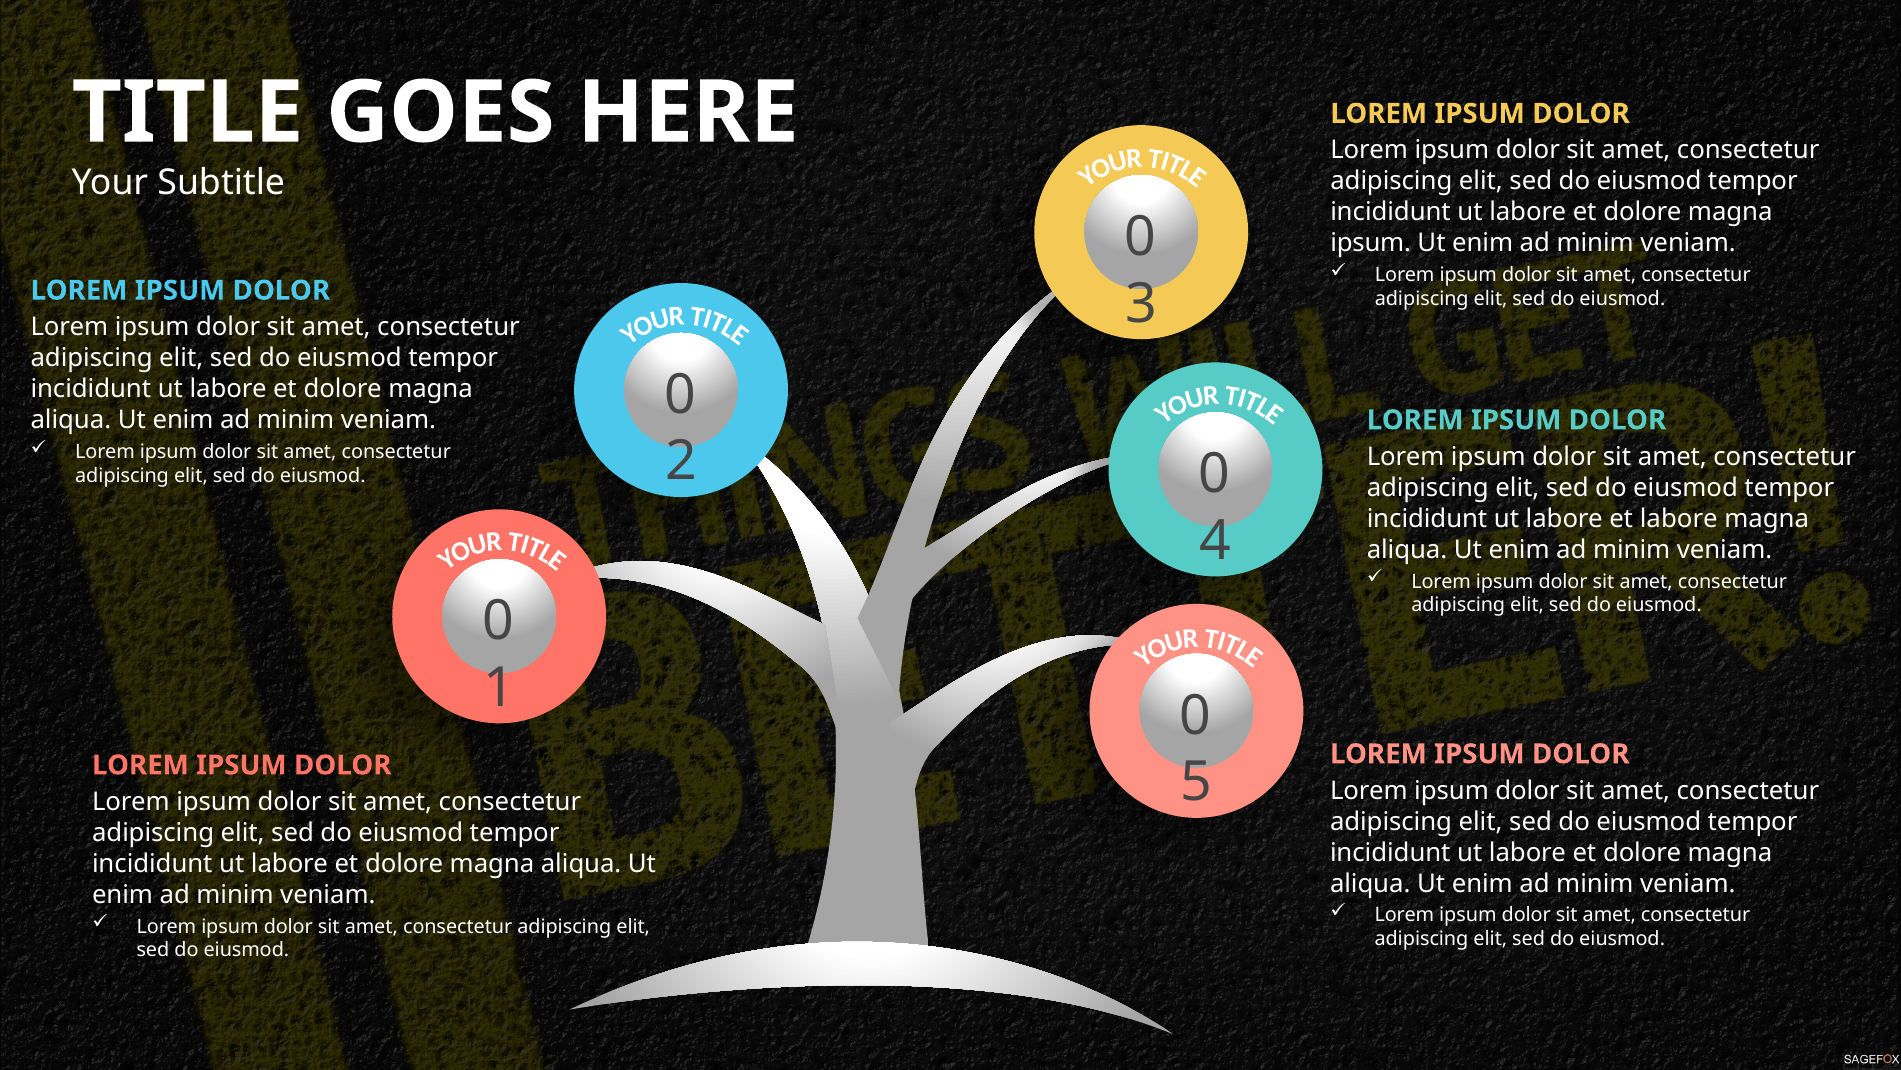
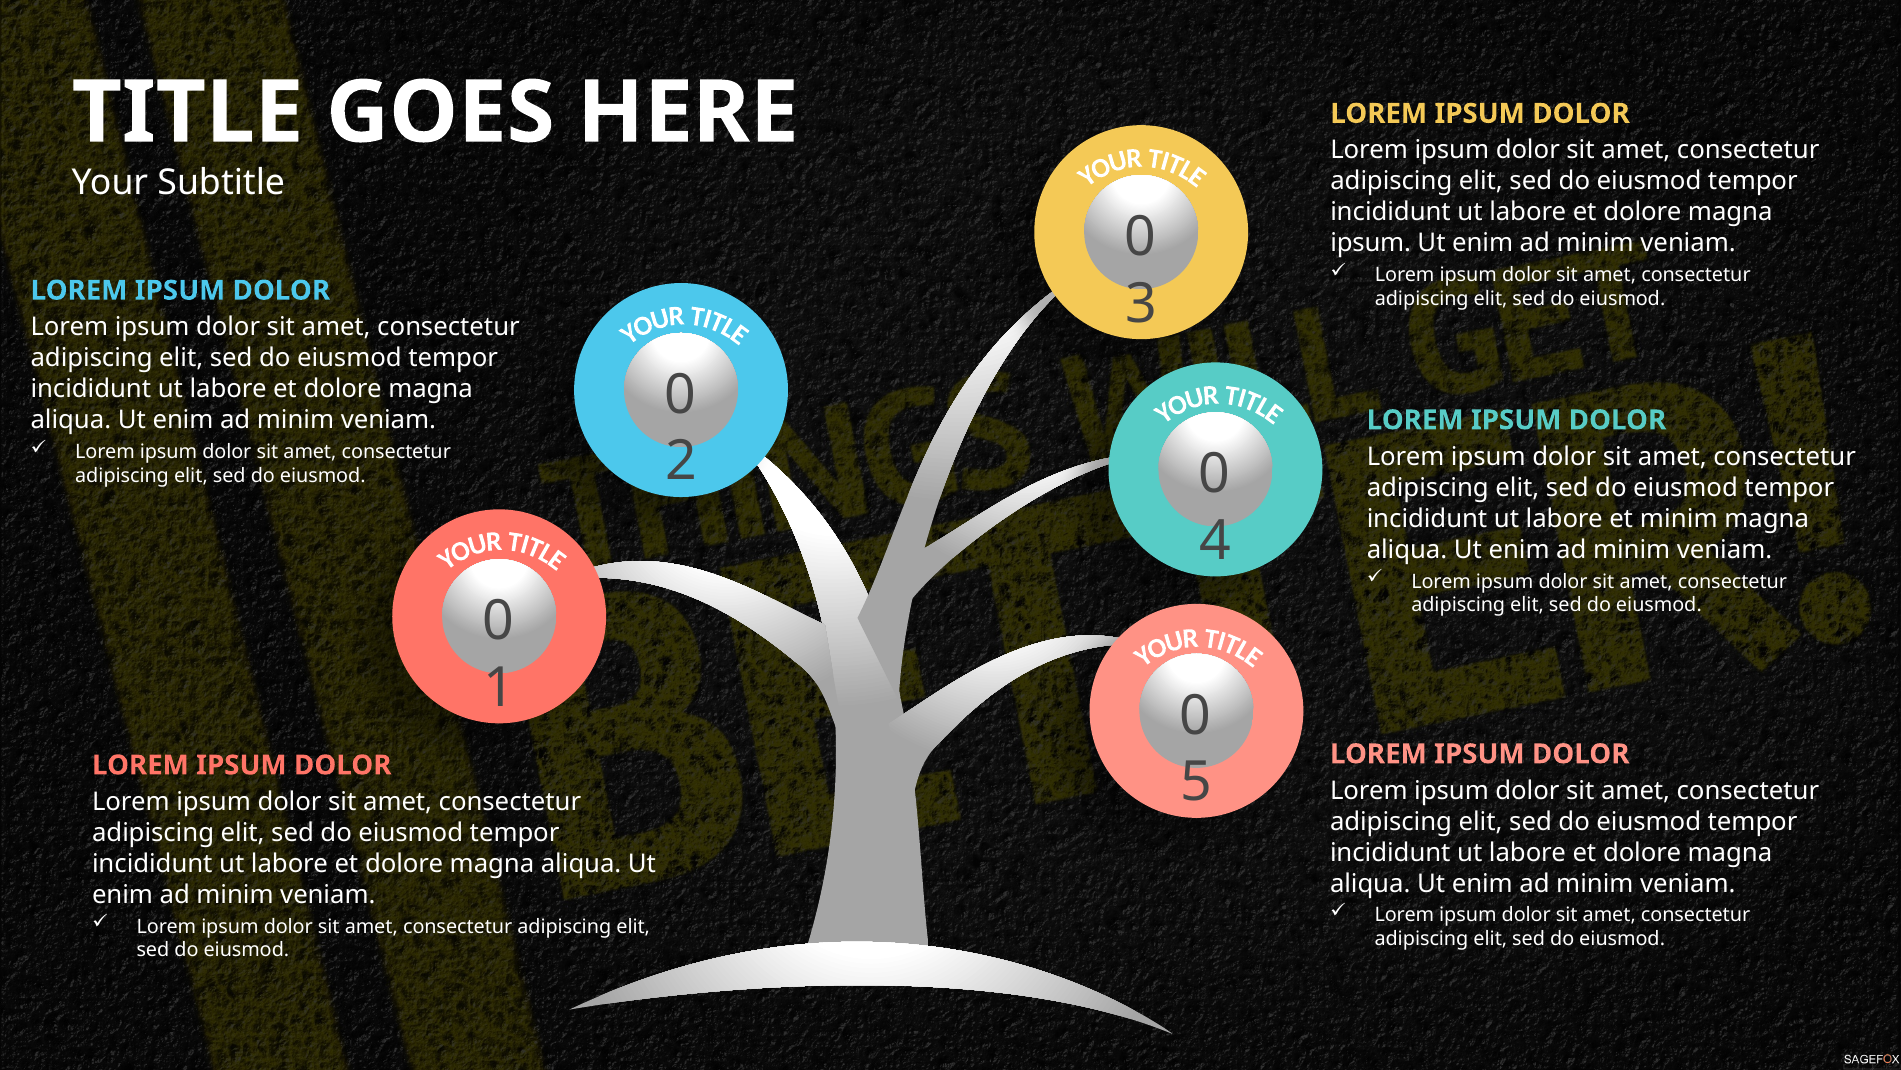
et labore: labore -> minim
